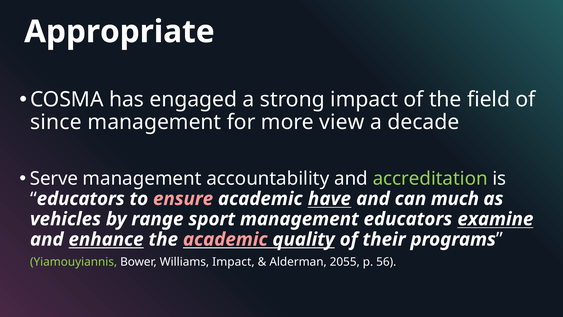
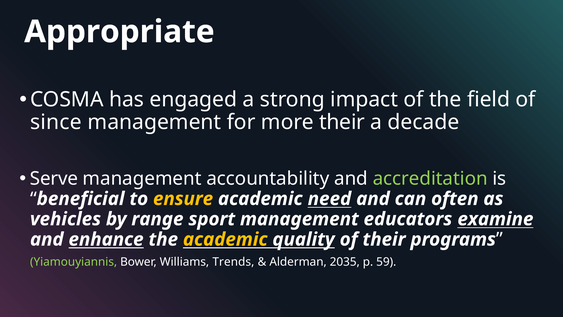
more view: view -> their
educators at (81, 199): educators -> beneficial
ensure colour: pink -> yellow
have: have -> need
much: much -> often
academic at (225, 239) colour: pink -> yellow
Williams Impact: Impact -> Trends
2055: 2055 -> 2035
56: 56 -> 59
